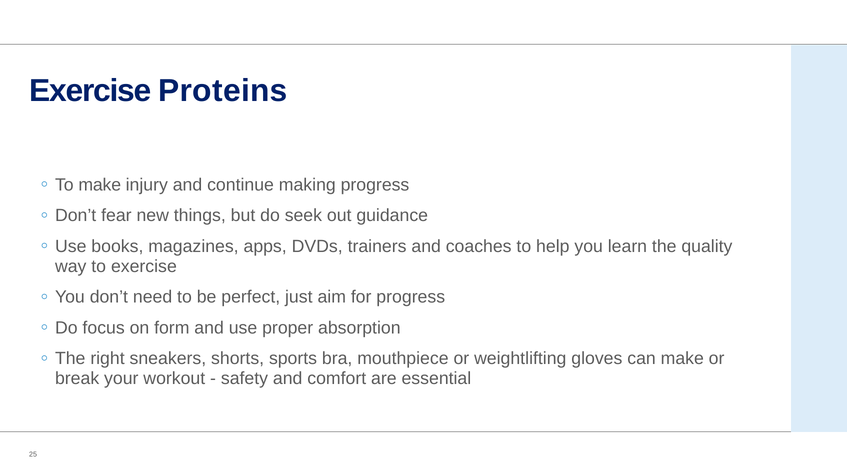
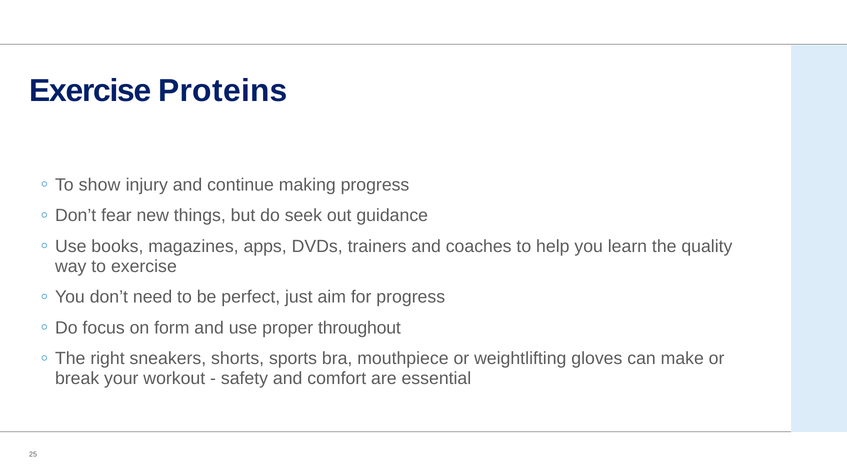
To make: make -> show
absorption: absorption -> throughout
